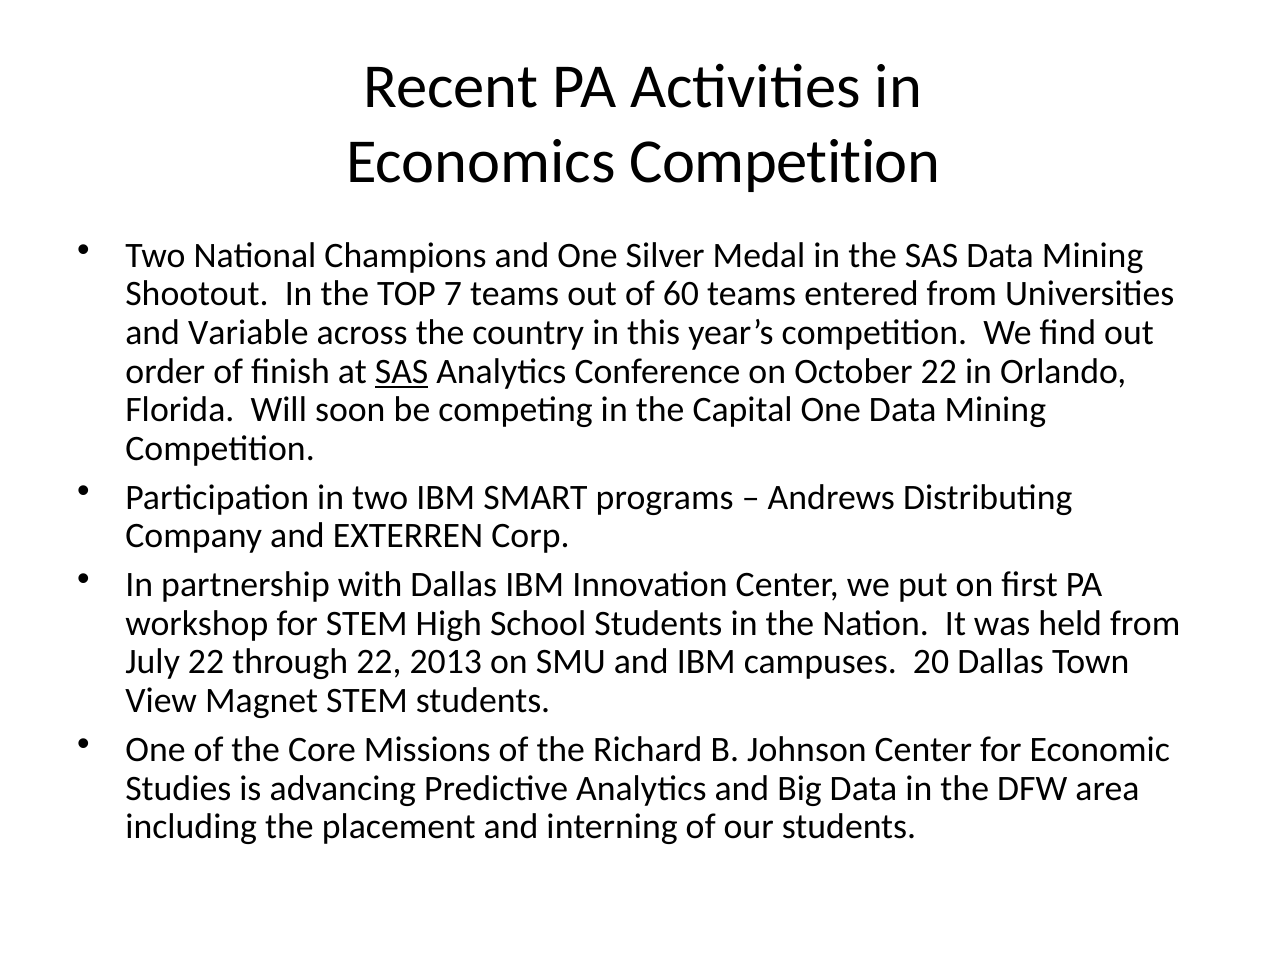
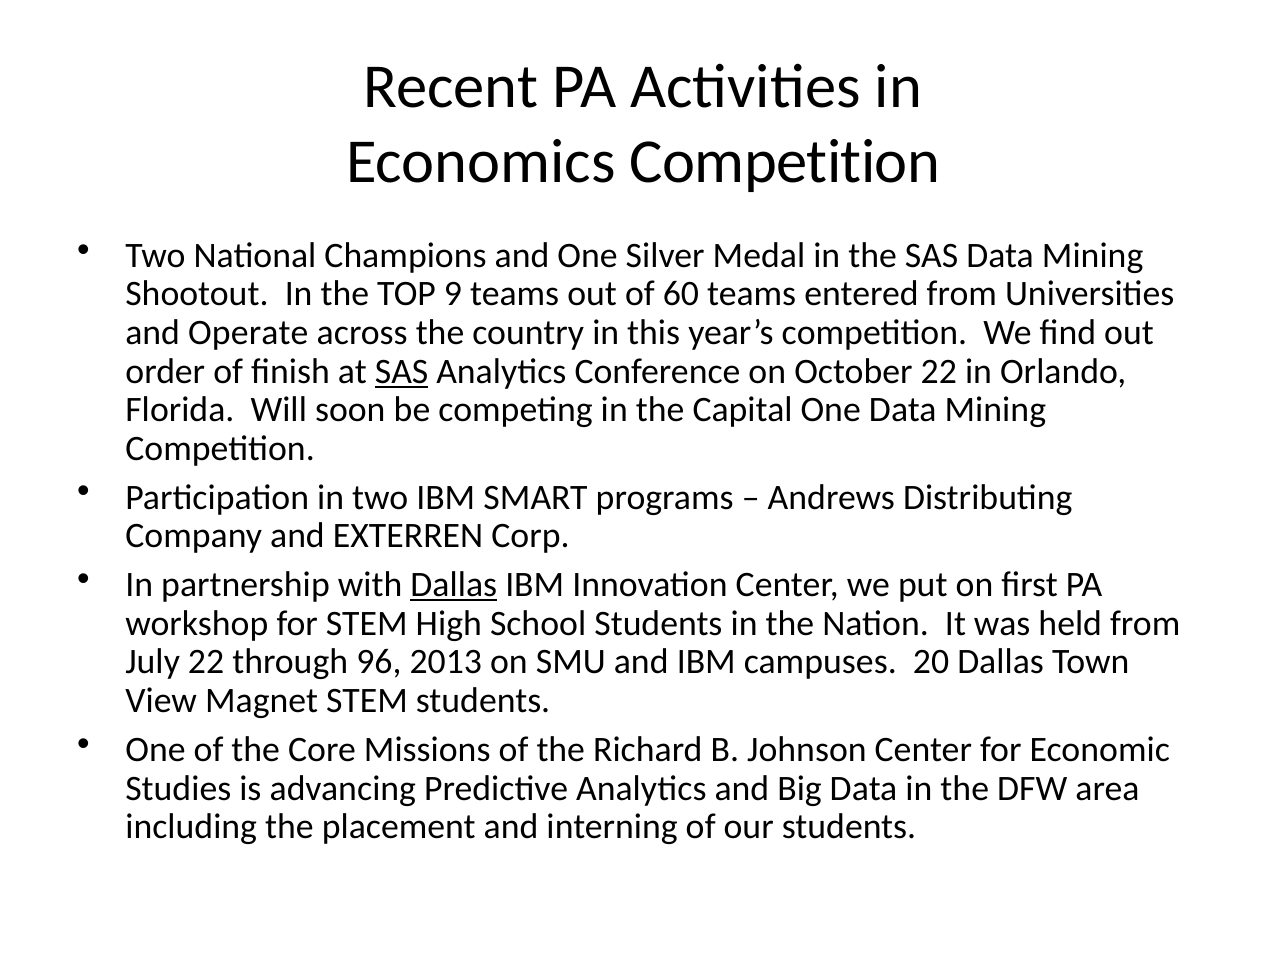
7: 7 -> 9
Variable: Variable -> Operate
Dallas at (454, 585) underline: none -> present
through 22: 22 -> 96
